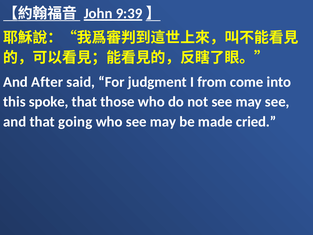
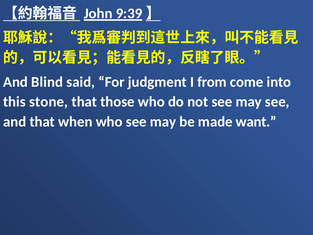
After: After -> Blind
spoke: spoke -> stone
going: going -> when
cried: cried -> want
